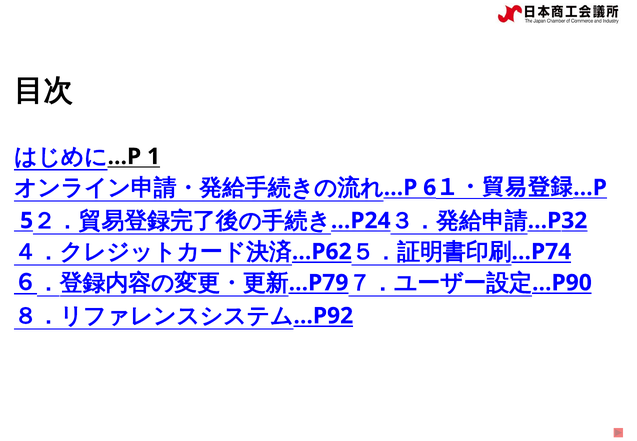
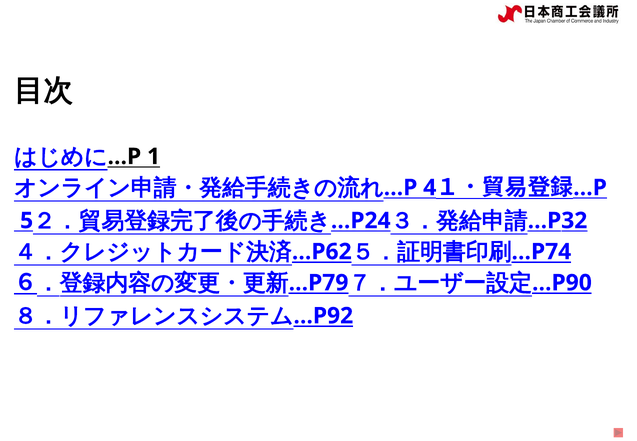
6: 6 -> 4
